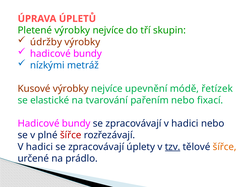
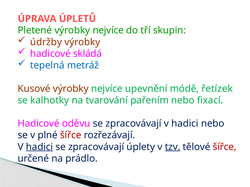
bundy at (88, 54): bundy -> skládá
nízkými: nízkými -> tepelná
elastické: elastické -> kalhotky
bundy at (76, 124): bundy -> oděvu
hadici at (40, 147) underline: none -> present
šířce at (225, 147) colour: orange -> red
